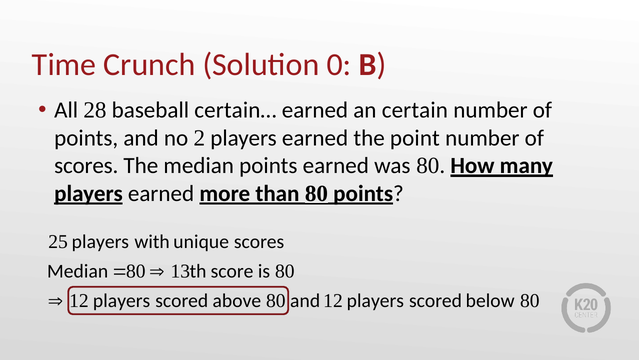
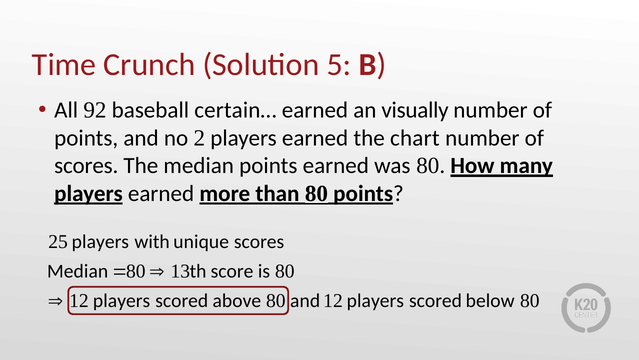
0: 0 -> 5
28: 28 -> 92
certain: certain -> visually
point: point -> chart
